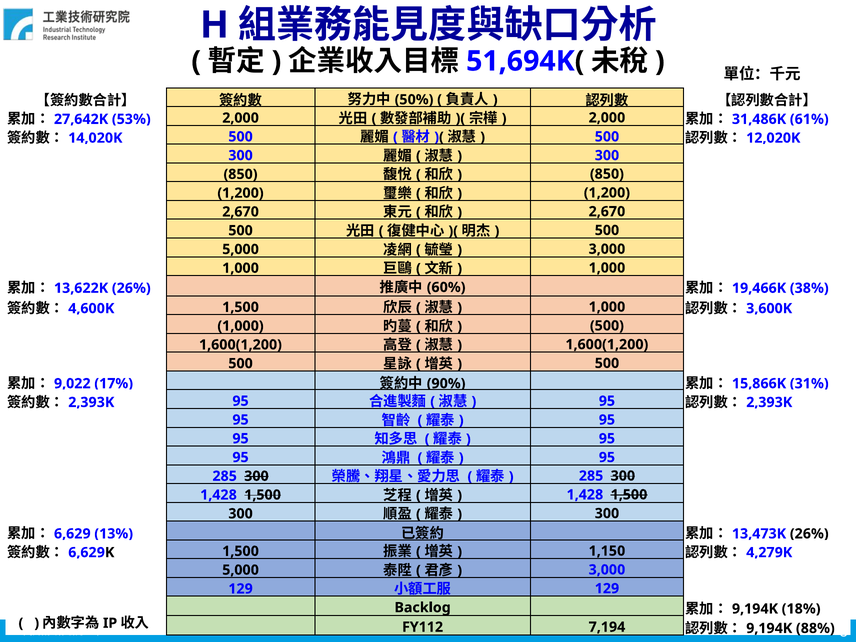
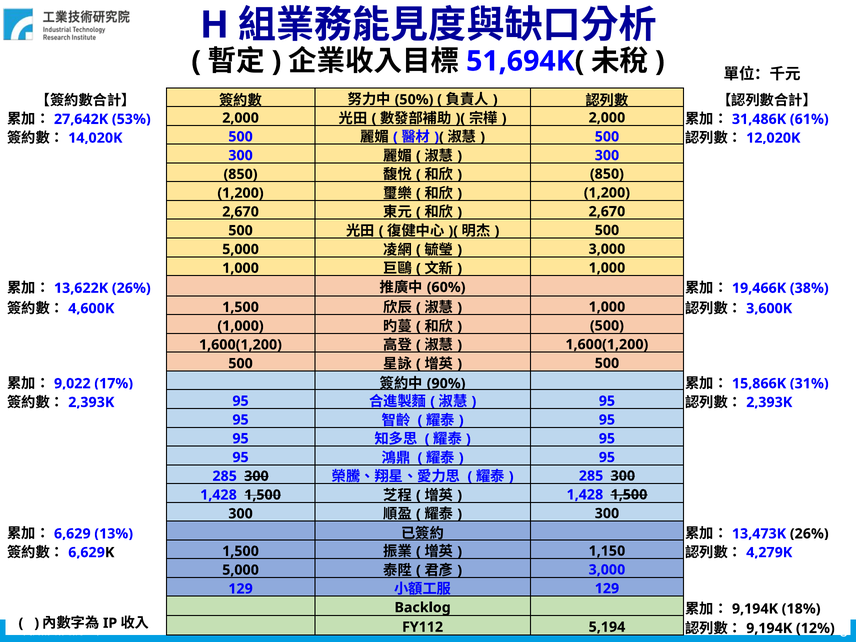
7,194: 7,194 -> 5,194
88%: 88% -> 12%
